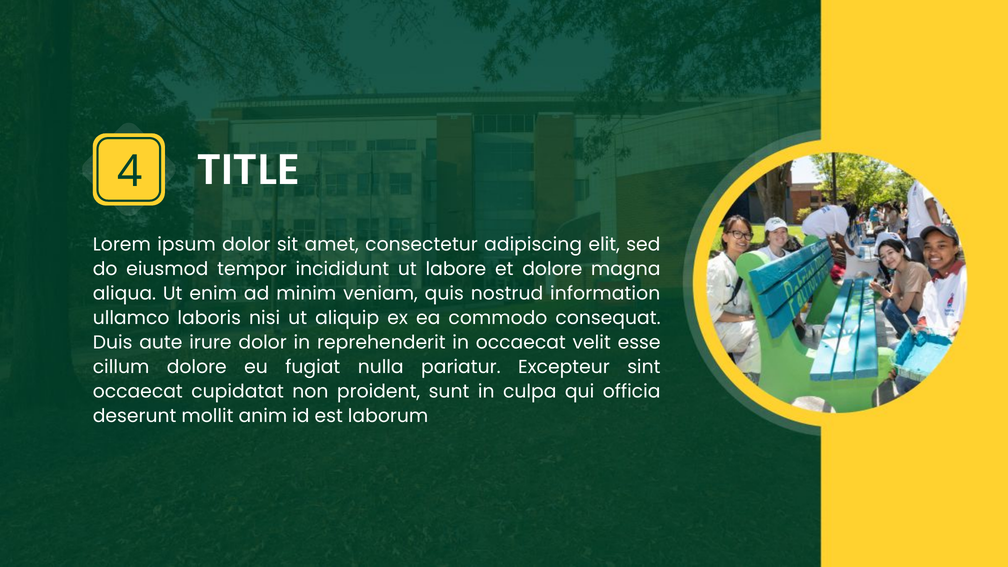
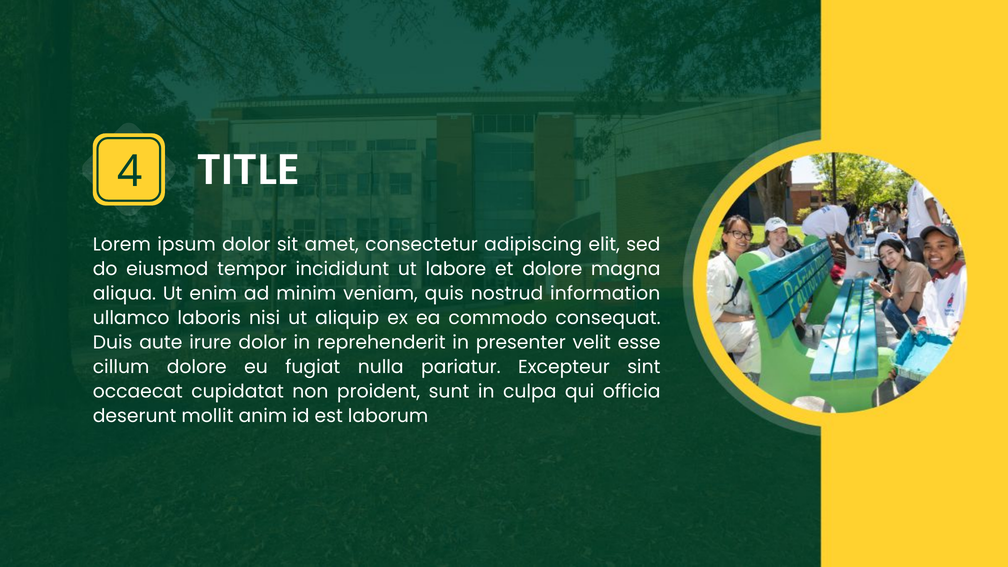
in occaecat: occaecat -> presenter
